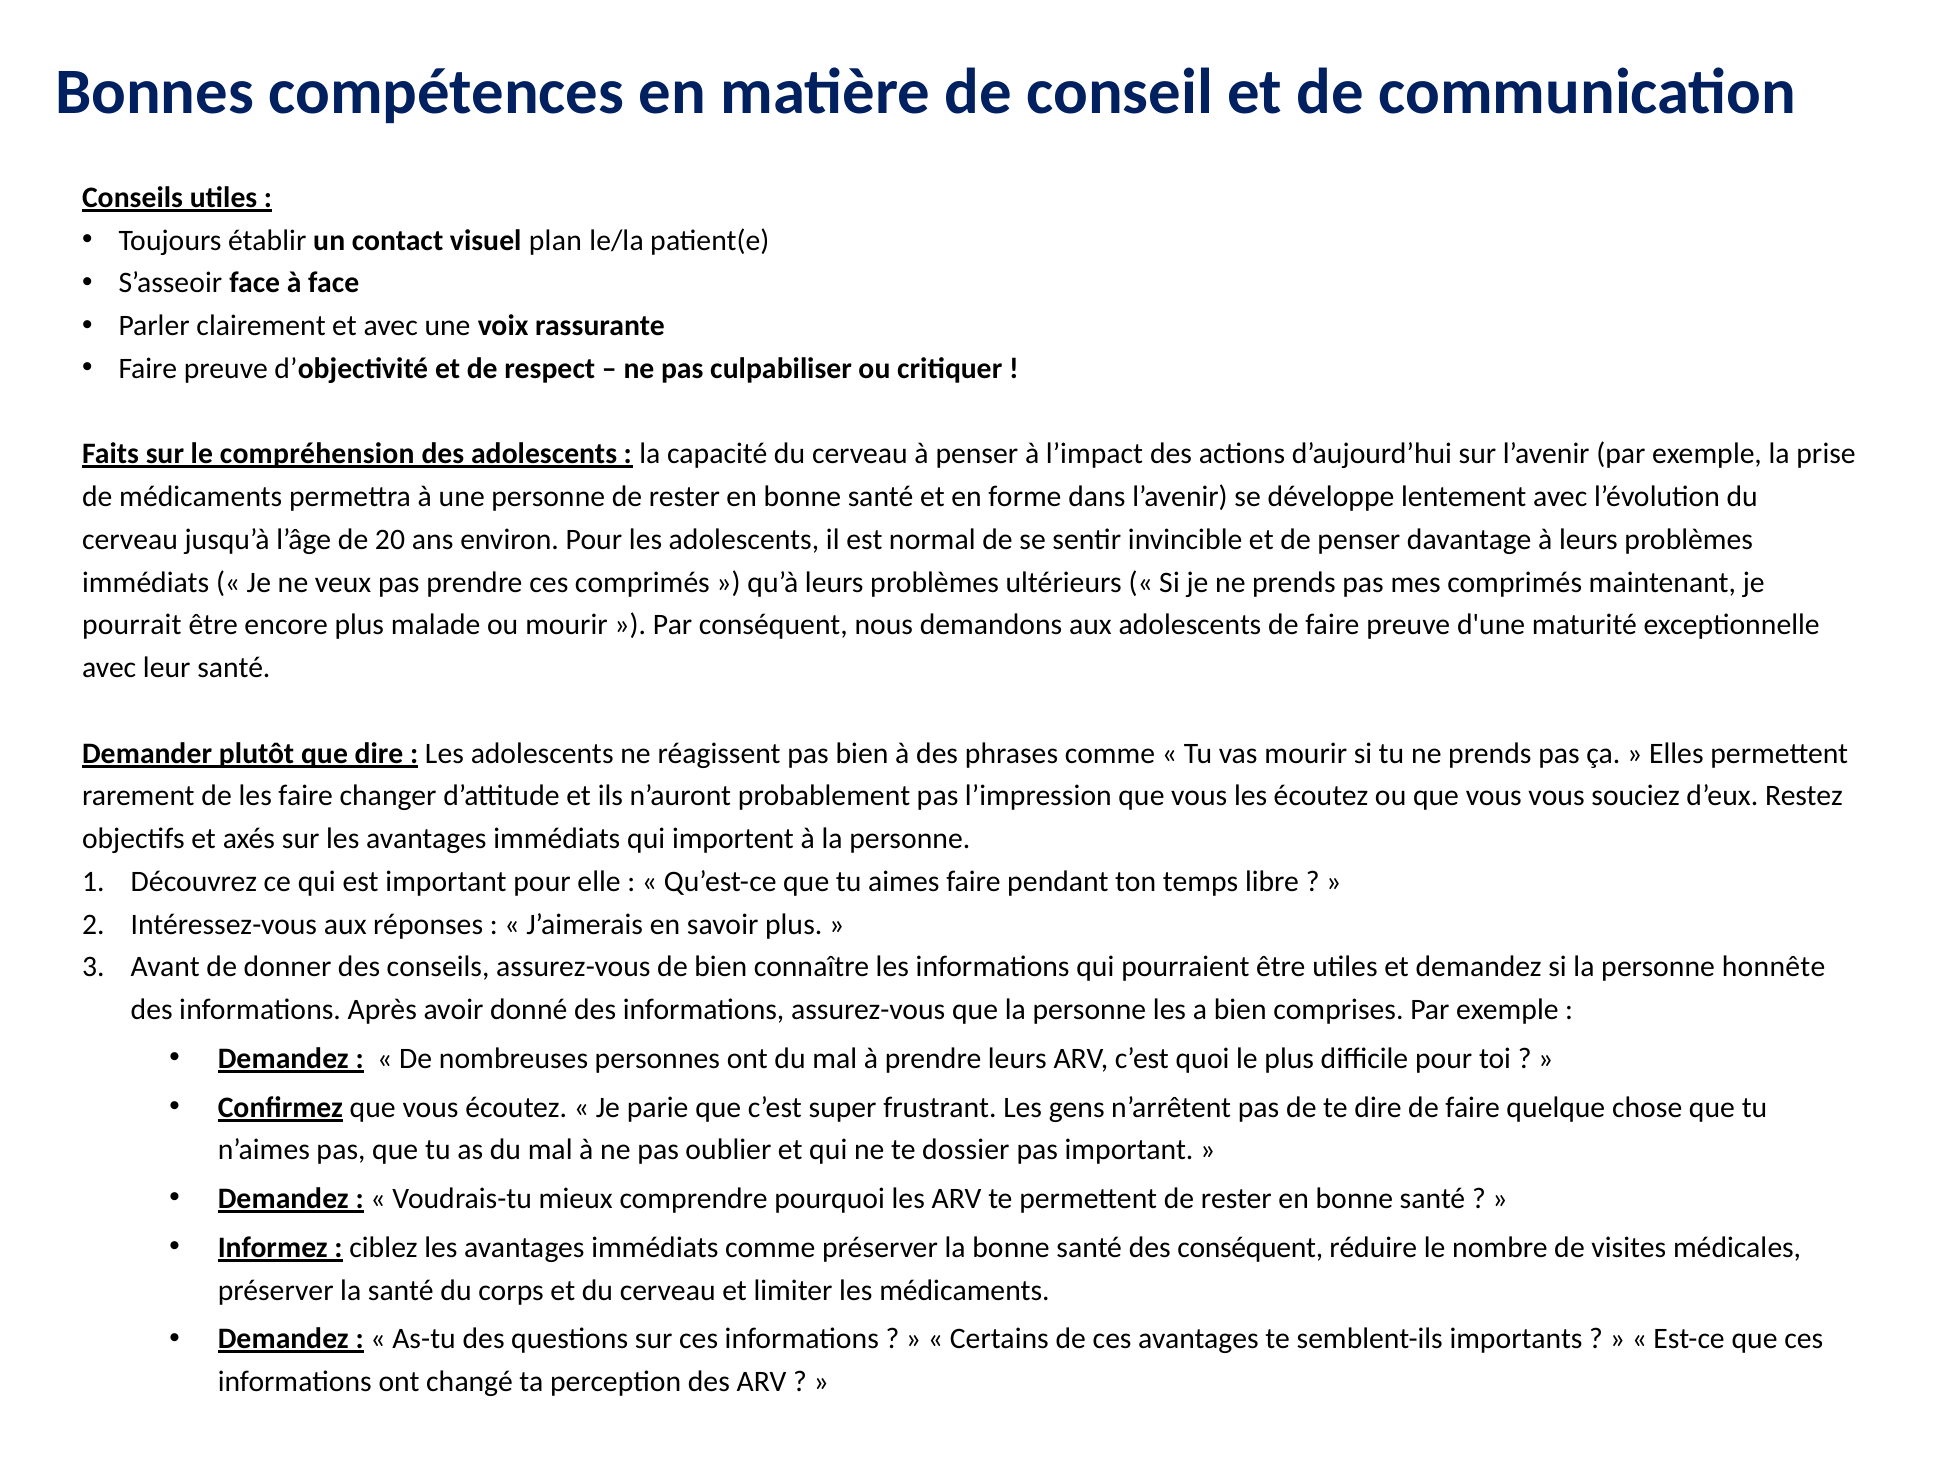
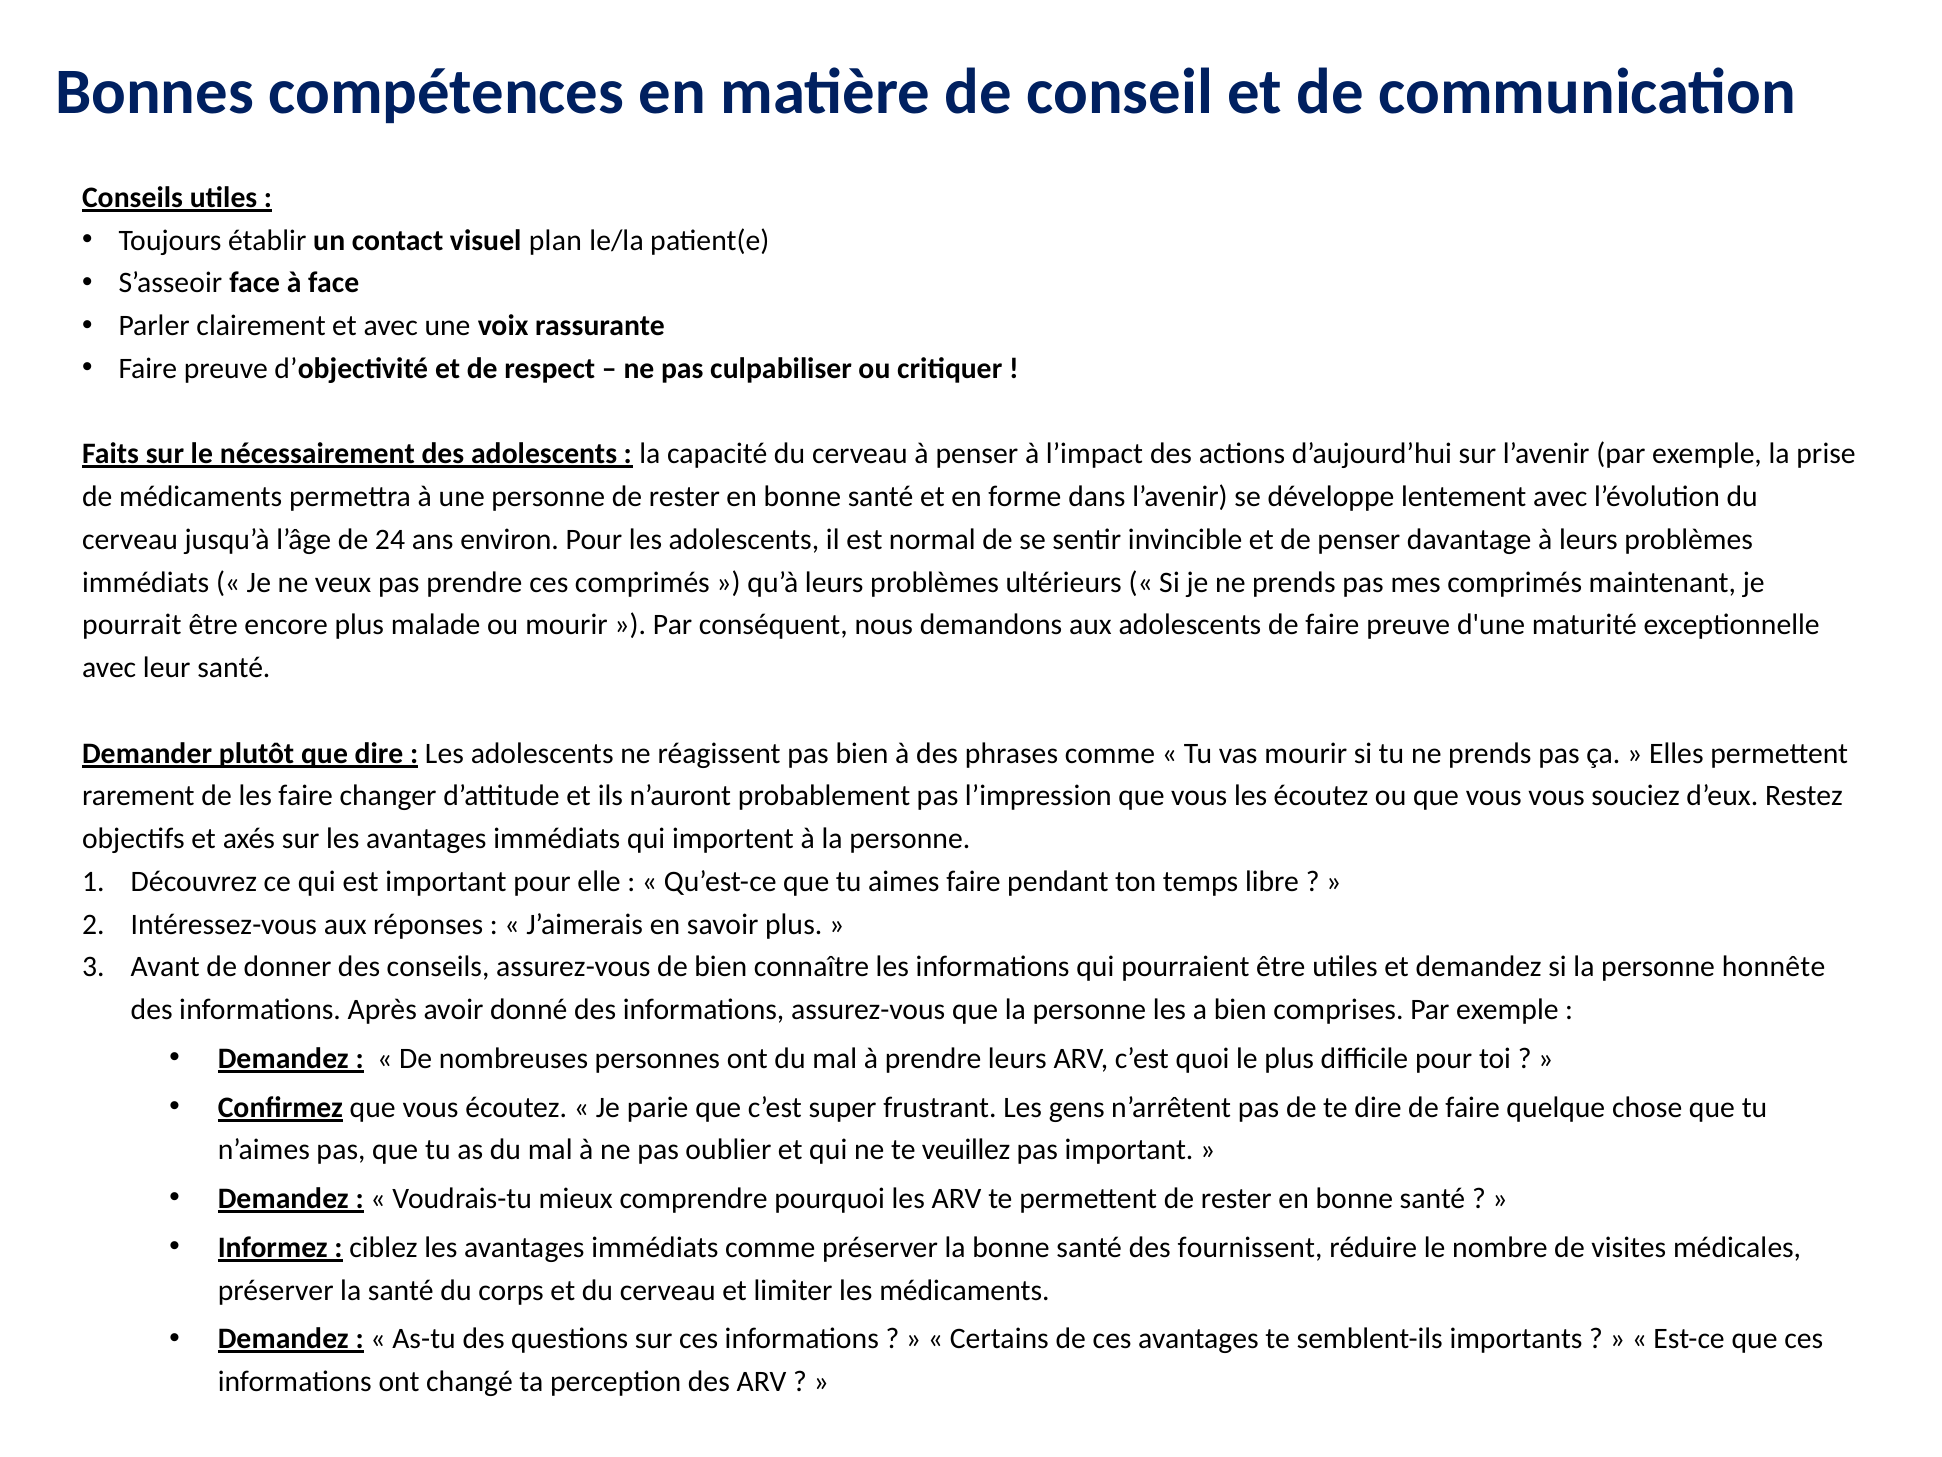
compréhension: compréhension -> nécessairement
20: 20 -> 24
dossier: dossier -> veuillez
des conséquent: conséquent -> fournissent
